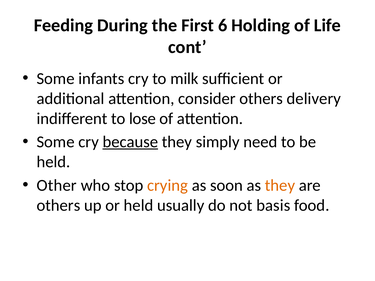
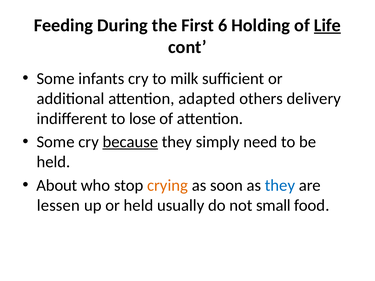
Life underline: none -> present
consider: consider -> adapted
Other: Other -> About
they at (280, 185) colour: orange -> blue
others at (58, 205): others -> lessen
basis: basis -> small
